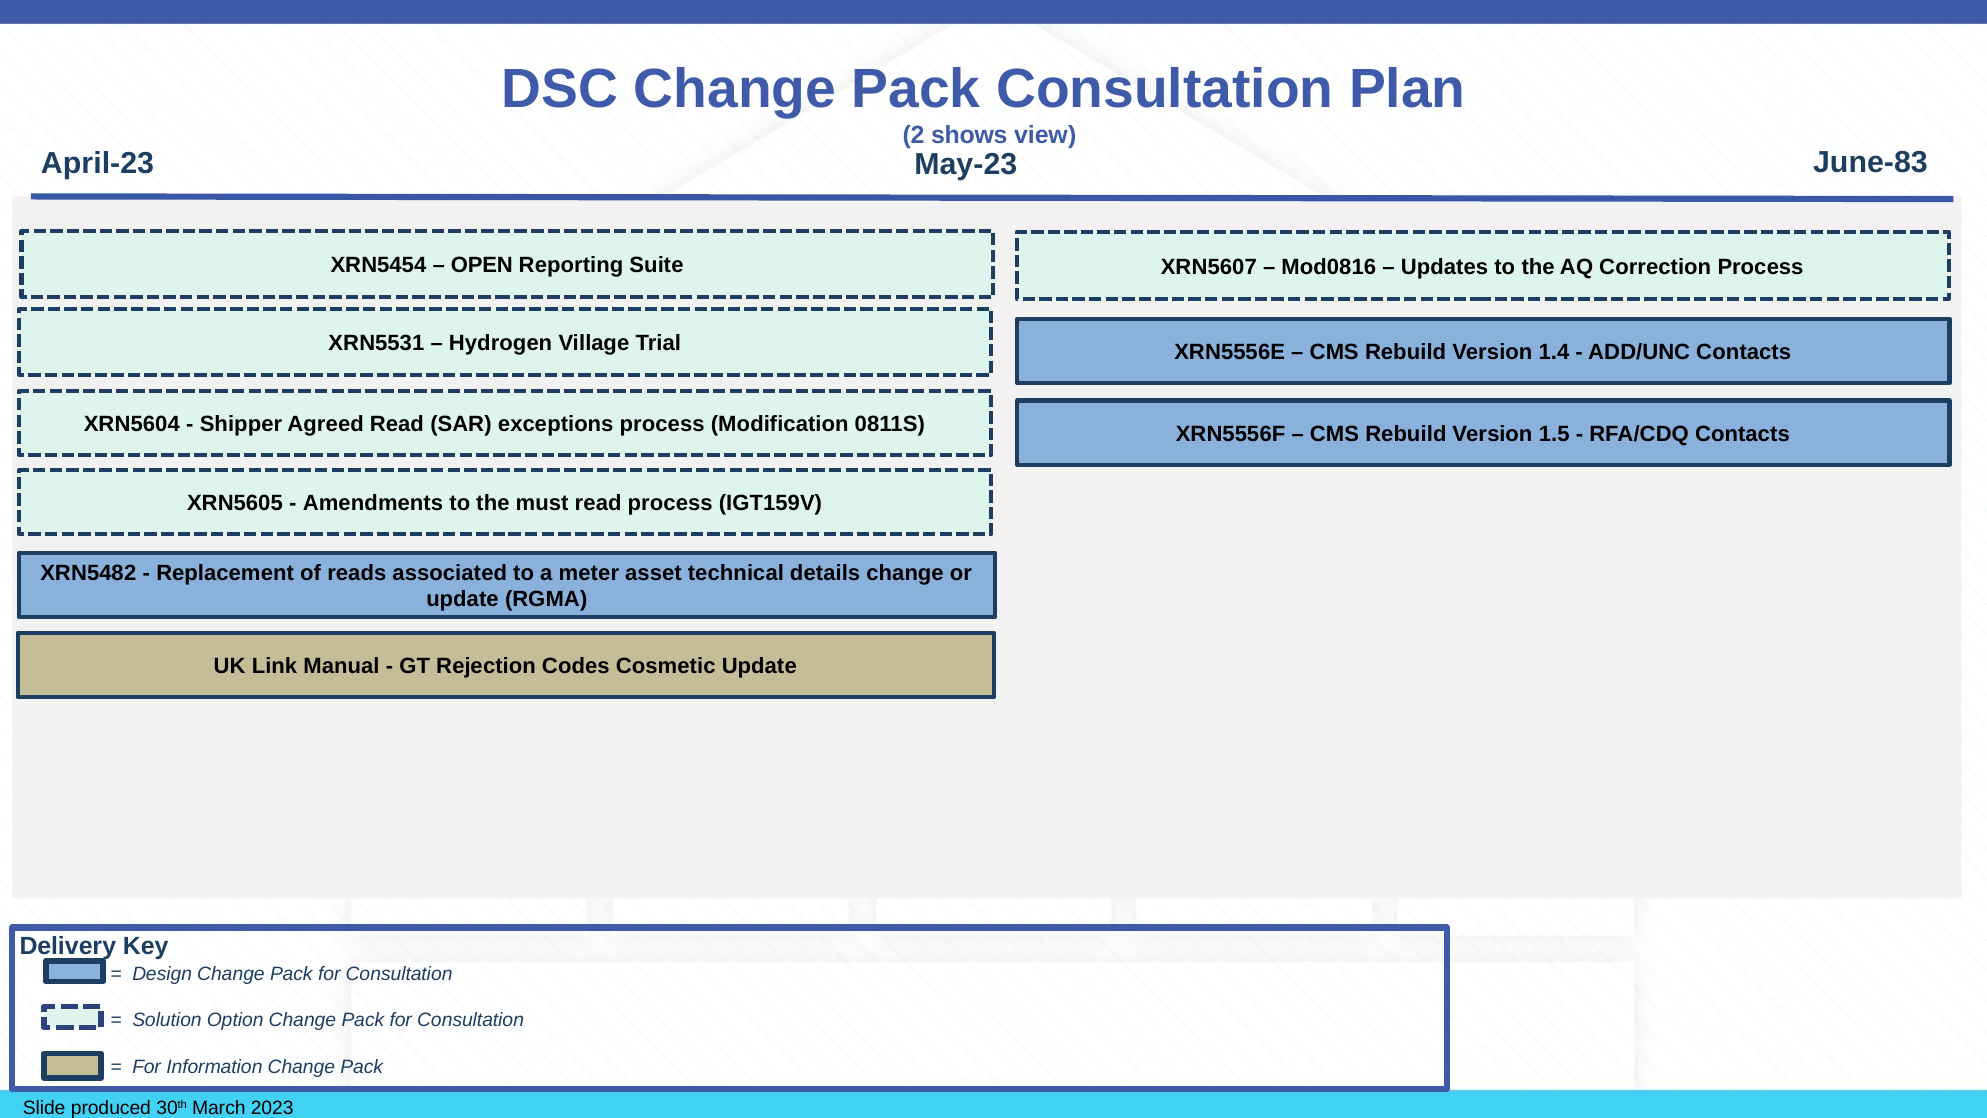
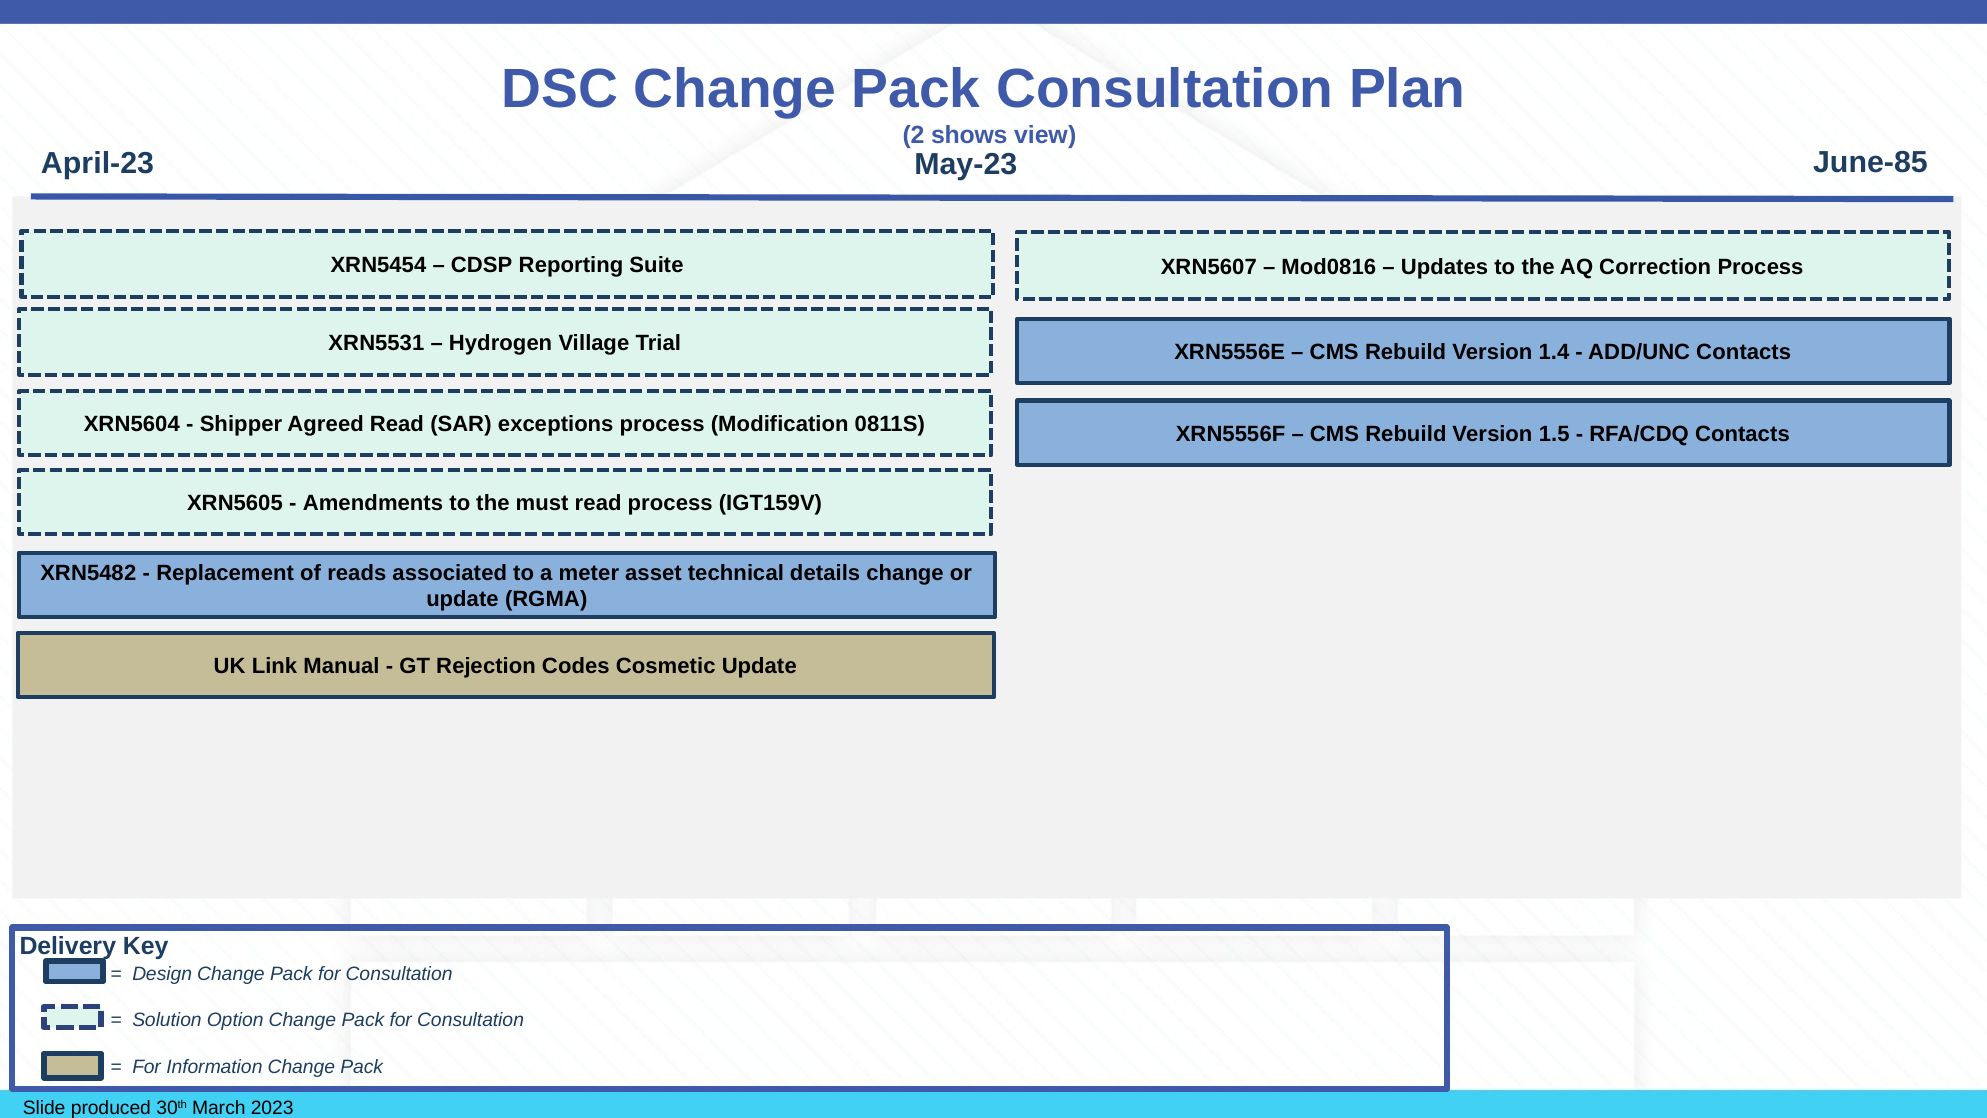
June-83: June-83 -> June-85
OPEN: OPEN -> CDSP
